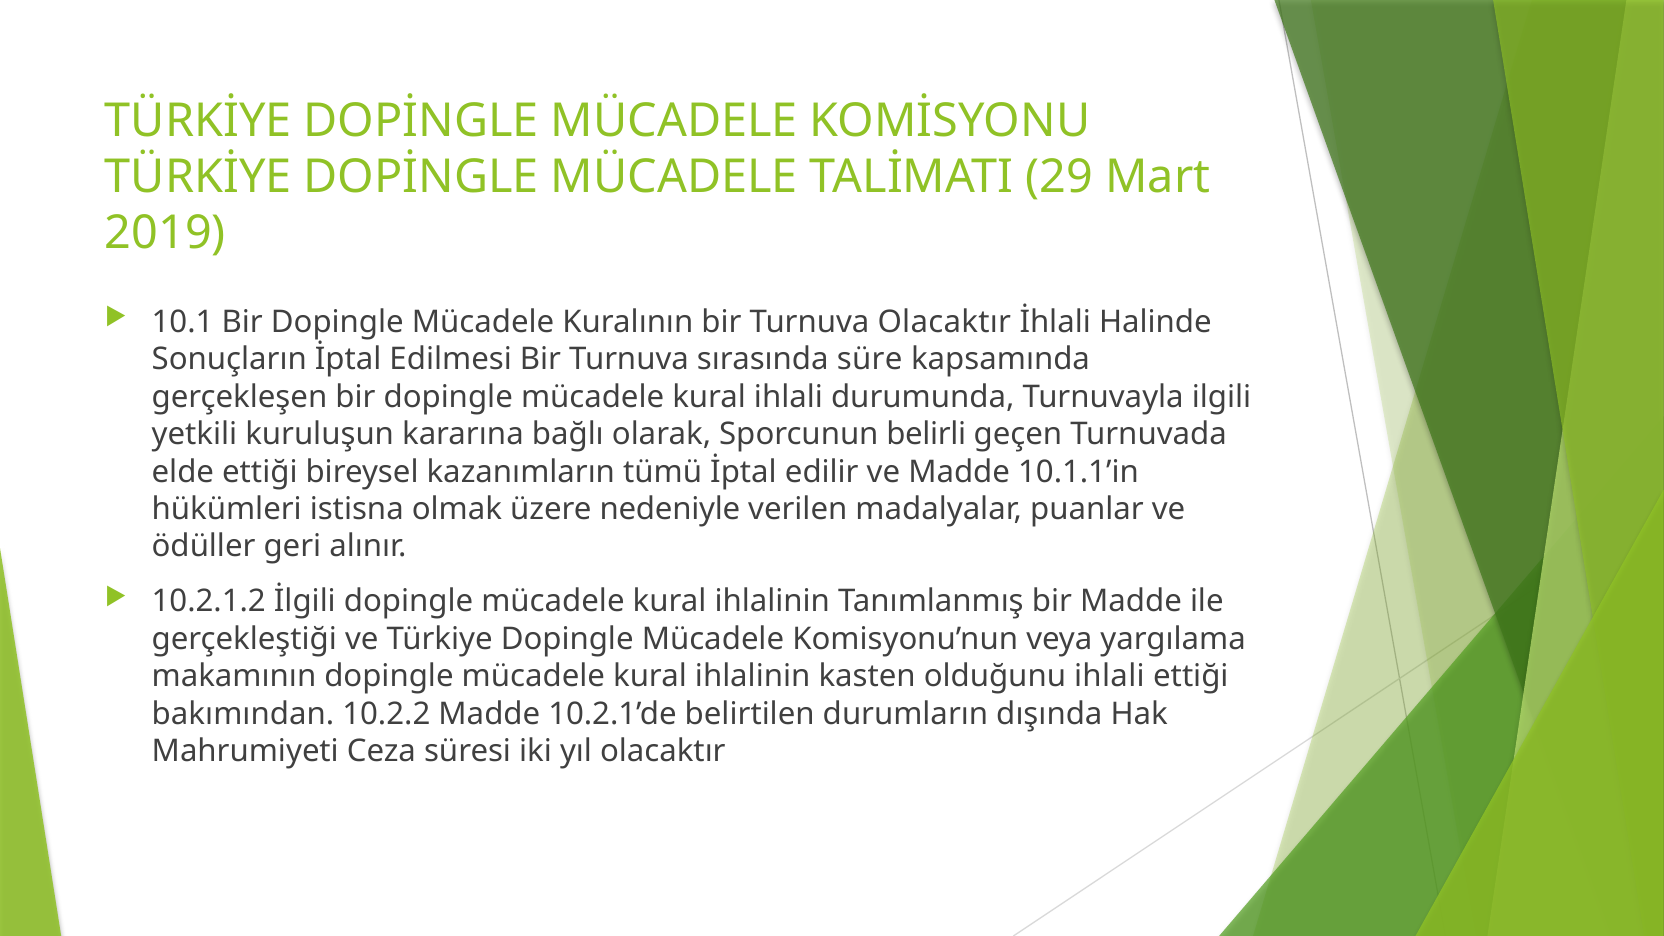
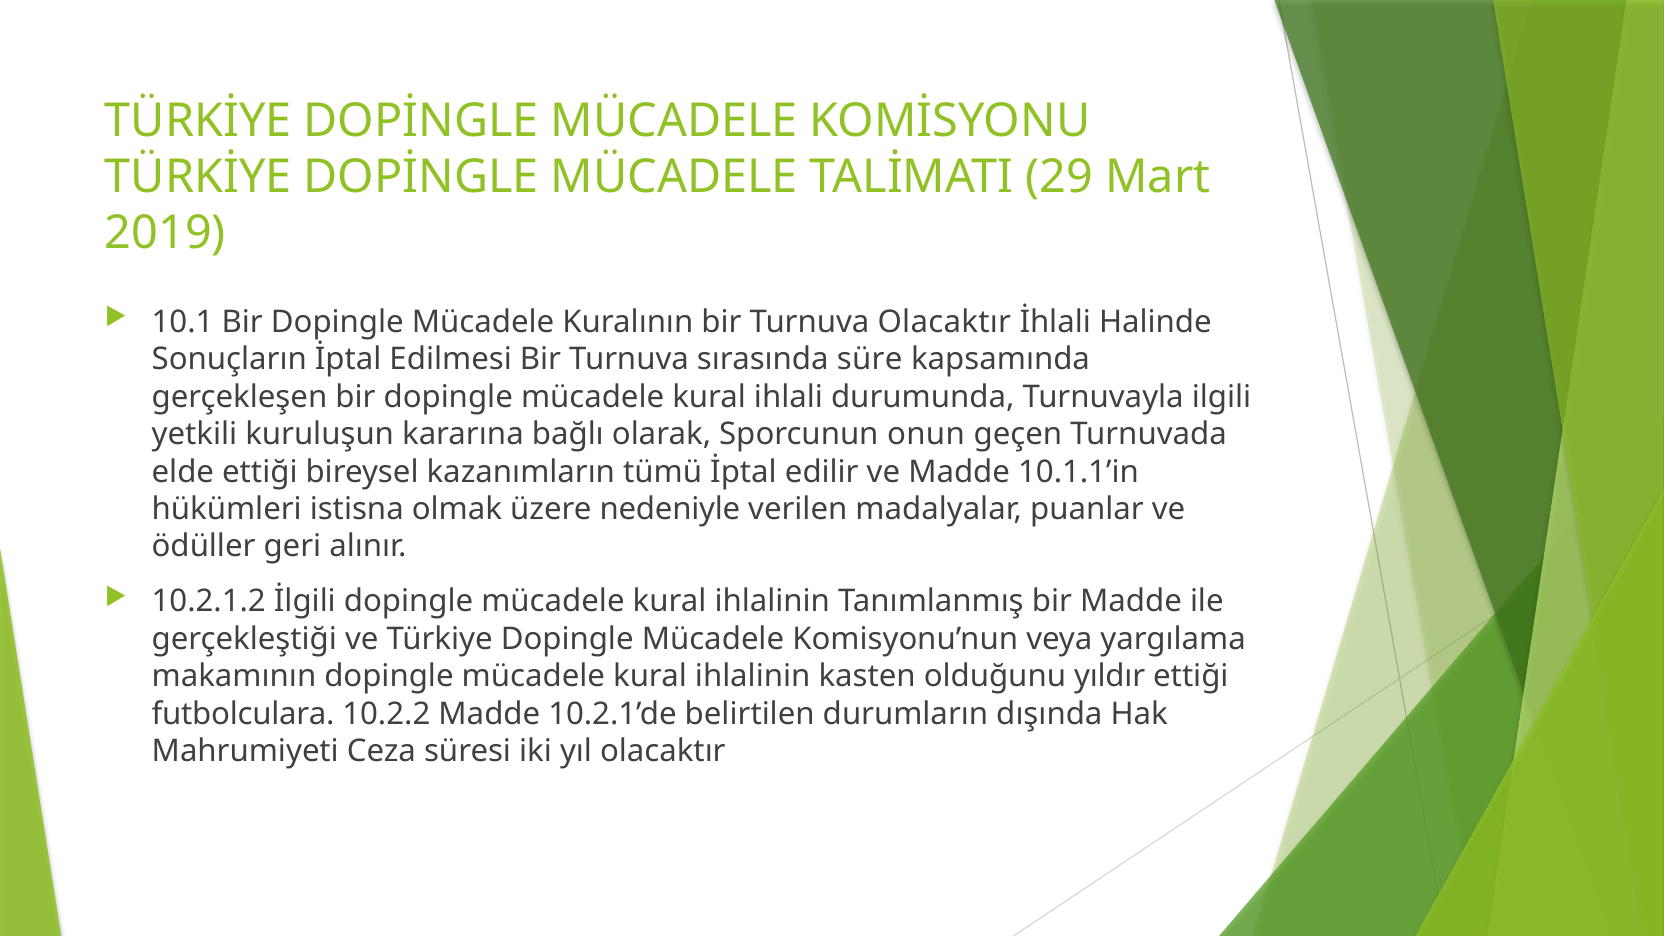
belirli: belirli -> onun
olduğunu ihlali: ihlali -> yıldır
bakımından: bakımından -> futbolculara
